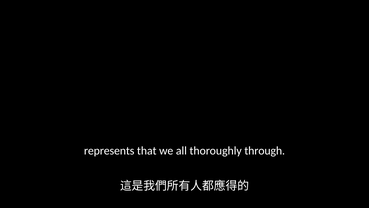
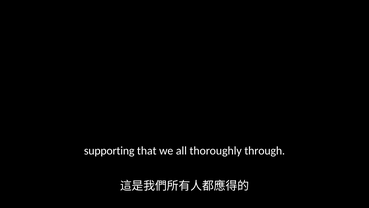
represents: represents -> supporting
